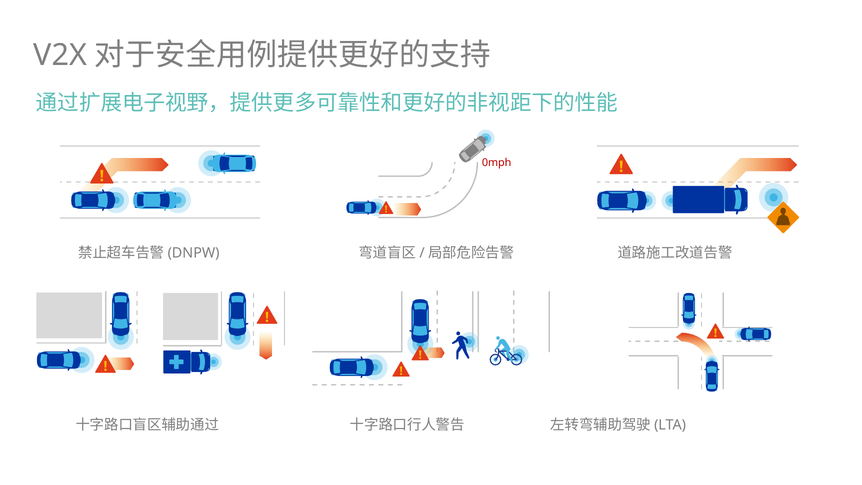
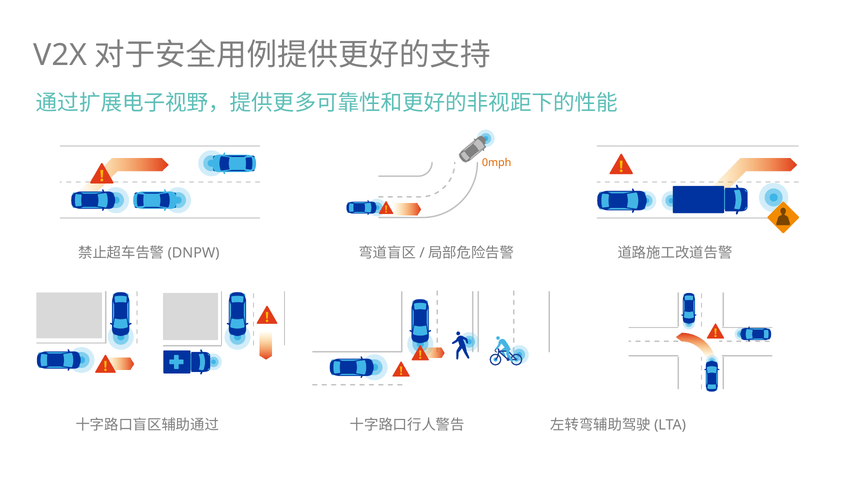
0mph colour: red -> orange
